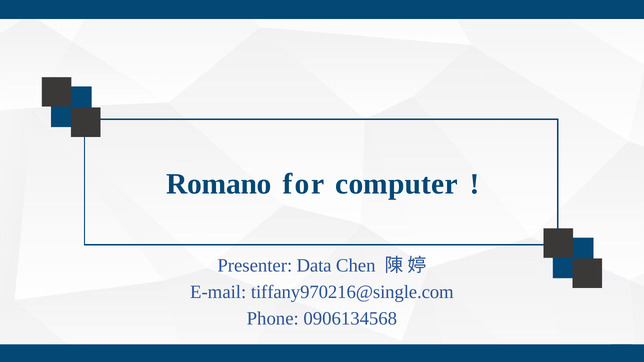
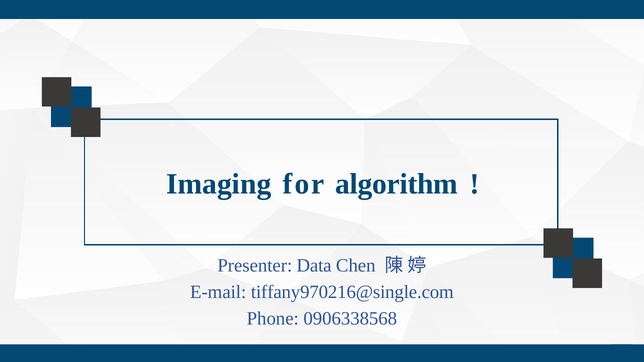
Romano: Romano -> Imaging
computer: computer -> algorithm
0906134568: 0906134568 -> 0906338568
